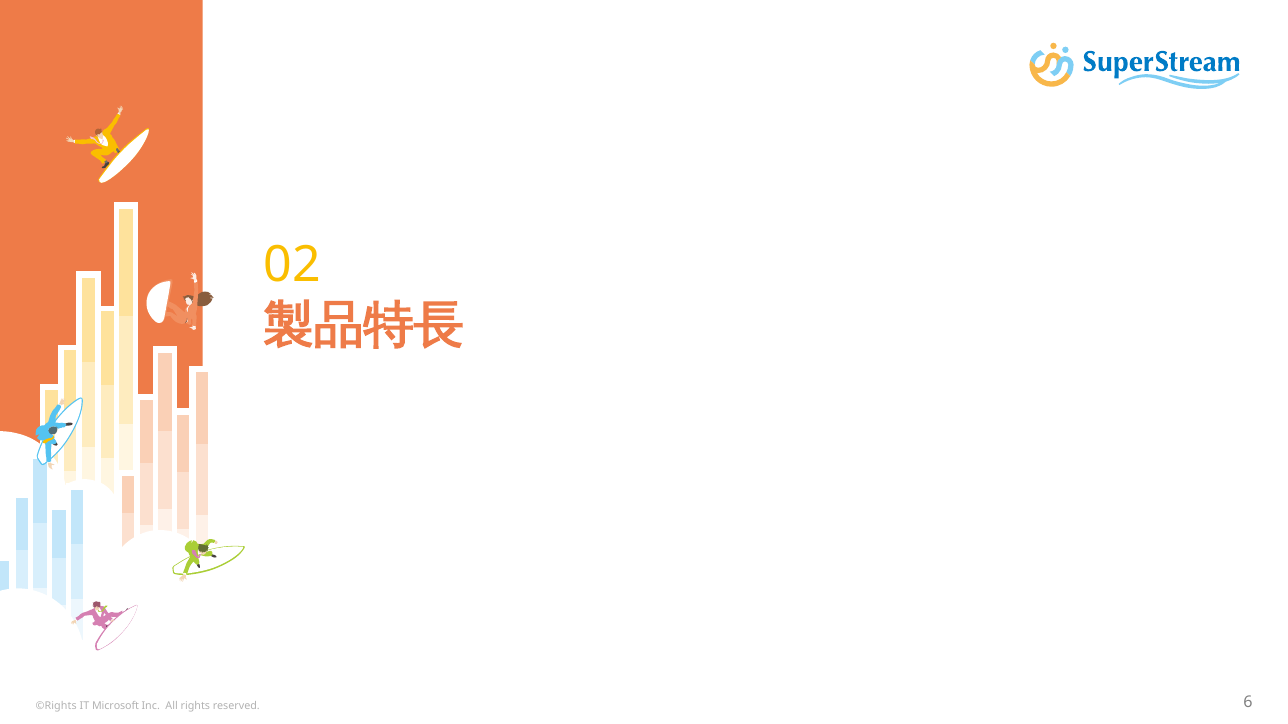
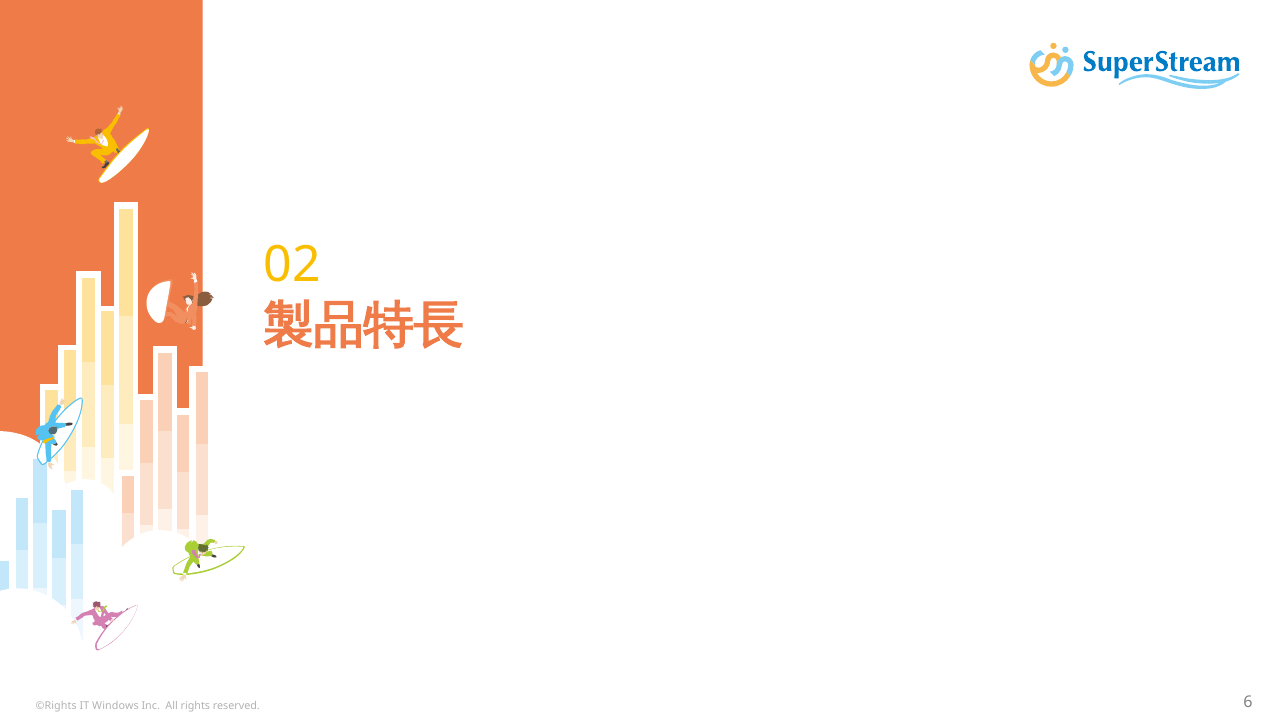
Microsoft: Microsoft -> Windows
